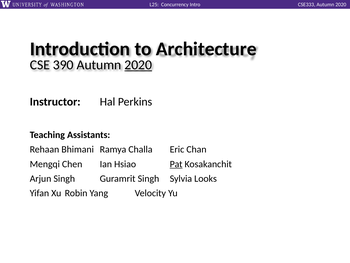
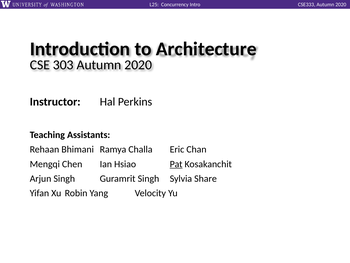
390: 390 -> 303
2020 at (138, 65) underline: present -> none
Looks: Looks -> Share
